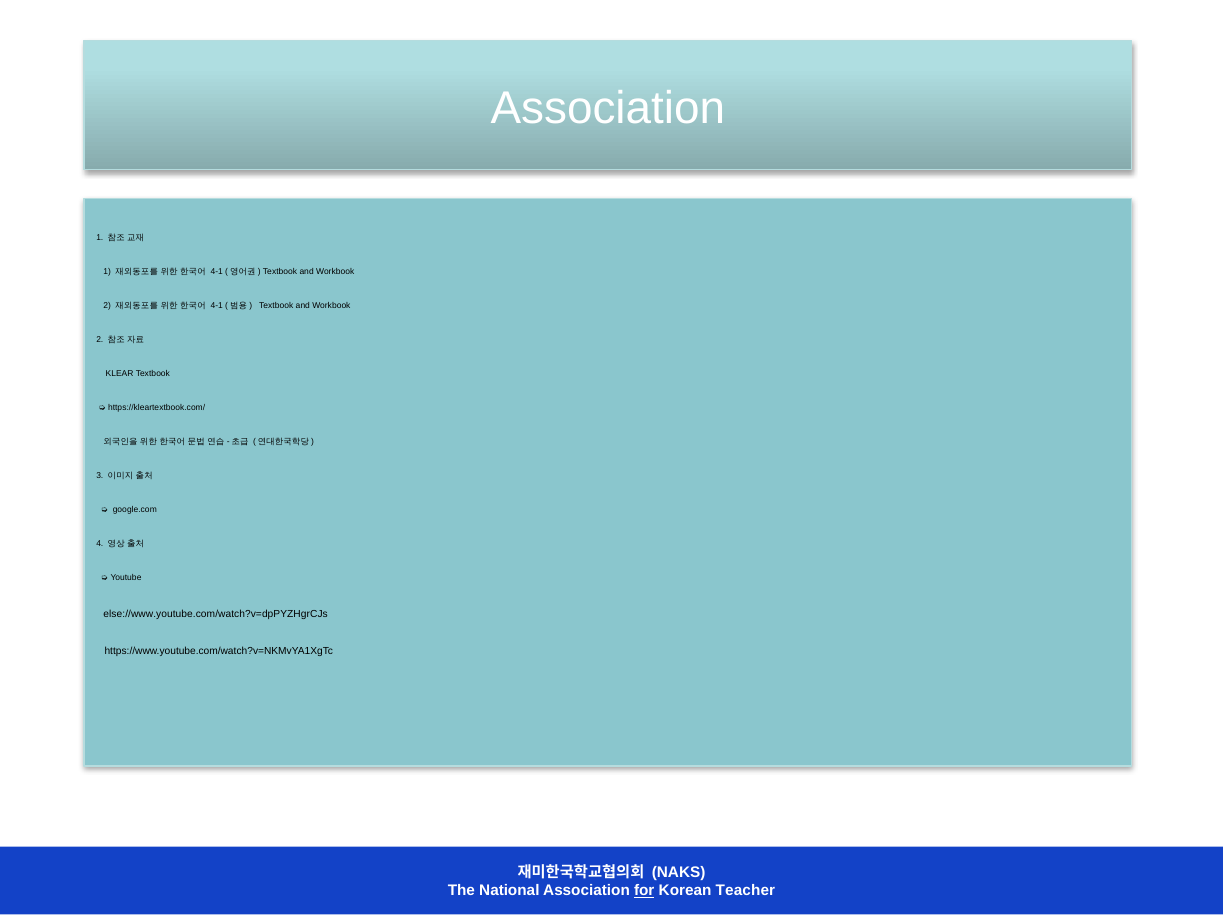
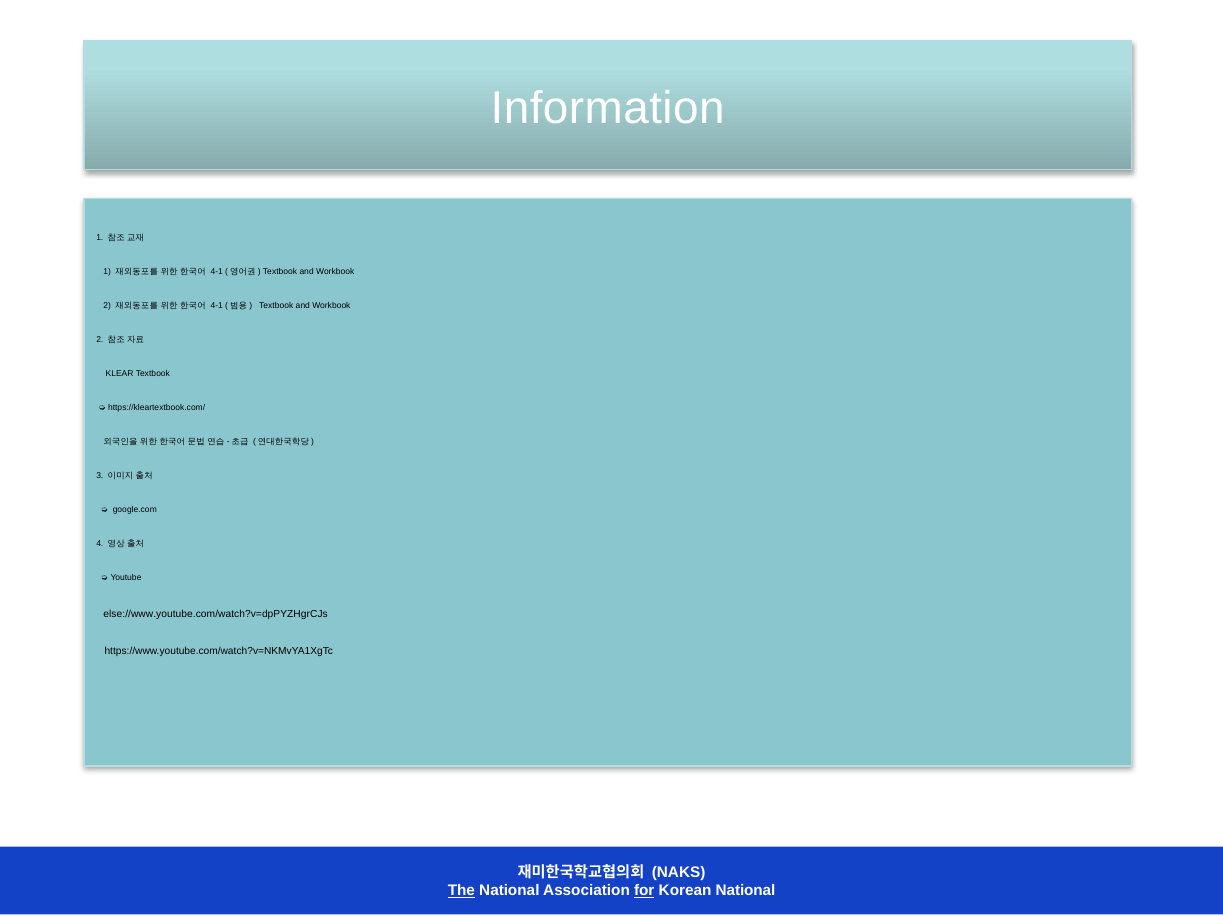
Association at (608, 108): Association -> Information
The underline: none -> present
Korean Teacher: Teacher -> National
